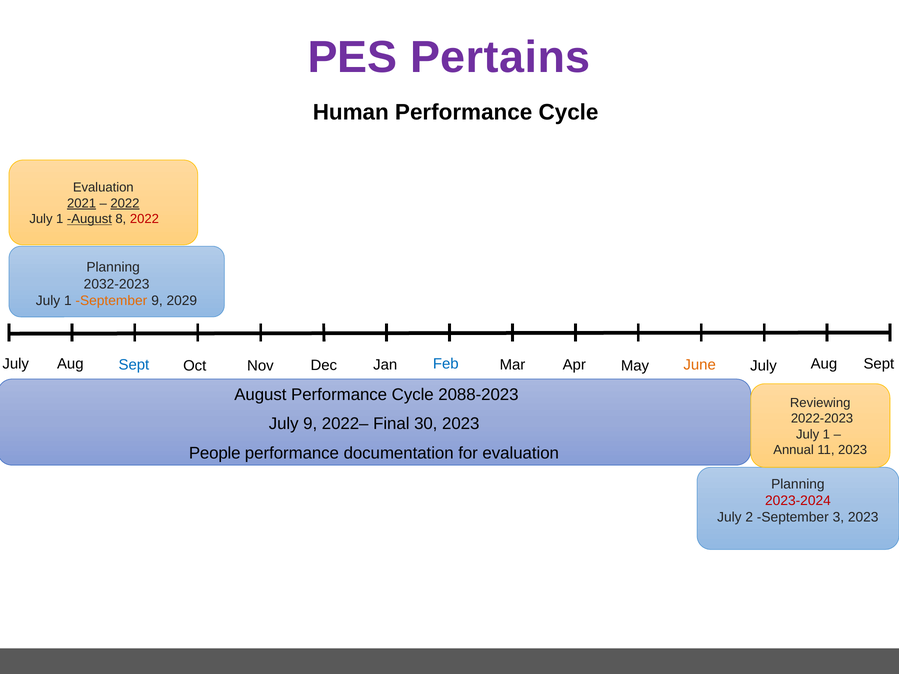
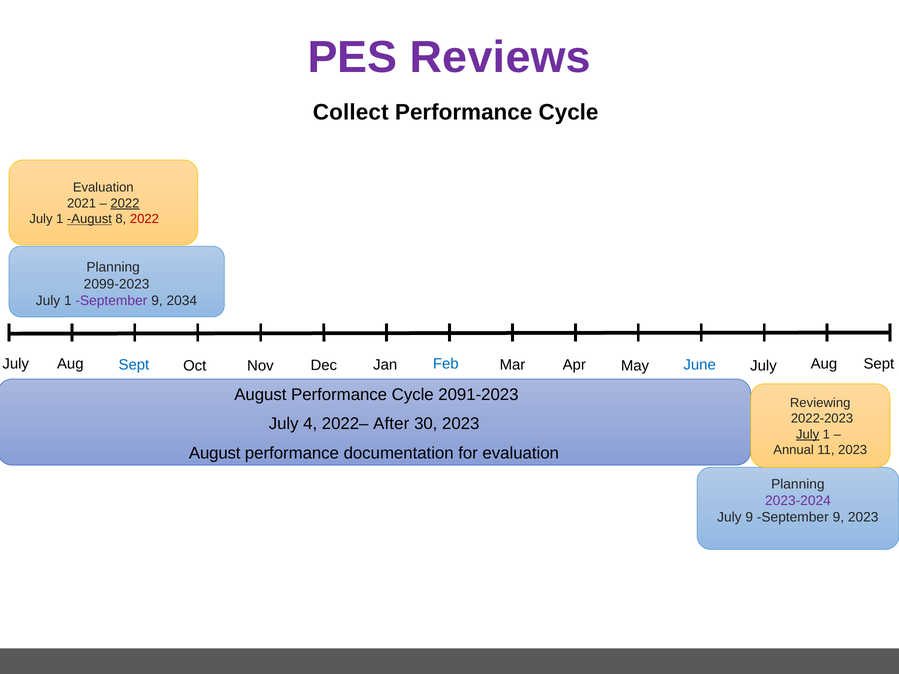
Pertains: Pertains -> Reviews
Human: Human -> Collect
2021 underline: present -> none
2032-2023: 2032-2023 -> 2099-2023
September at (111, 301) colour: orange -> purple
2029: 2029 -> 2034
June colour: orange -> blue
2088-2023: 2088-2023 -> 2091-2023
July 9: 9 -> 4
Final: Final -> After
July at (808, 434) underline: none -> present
People at (215, 453): People -> August
2023-2024 colour: red -> purple
July 2: 2 -> 9
3 at (838, 517): 3 -> 9
